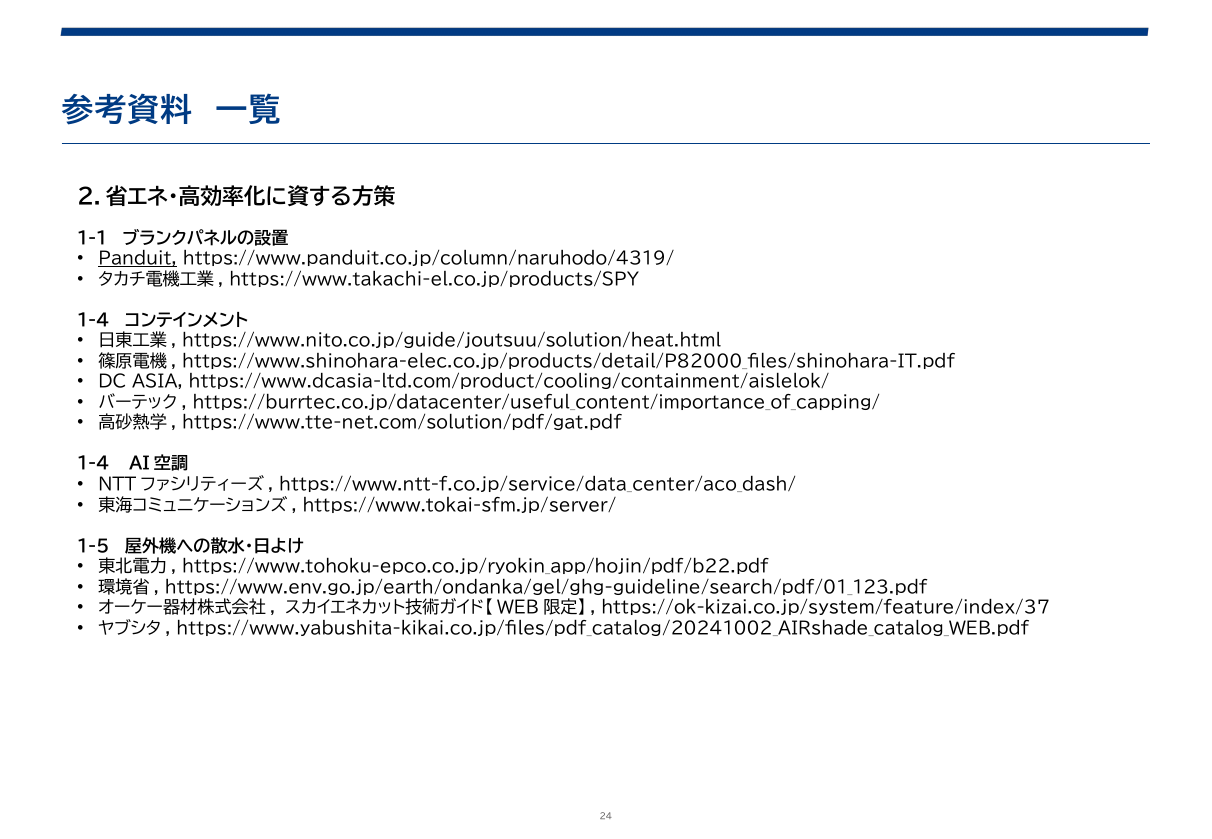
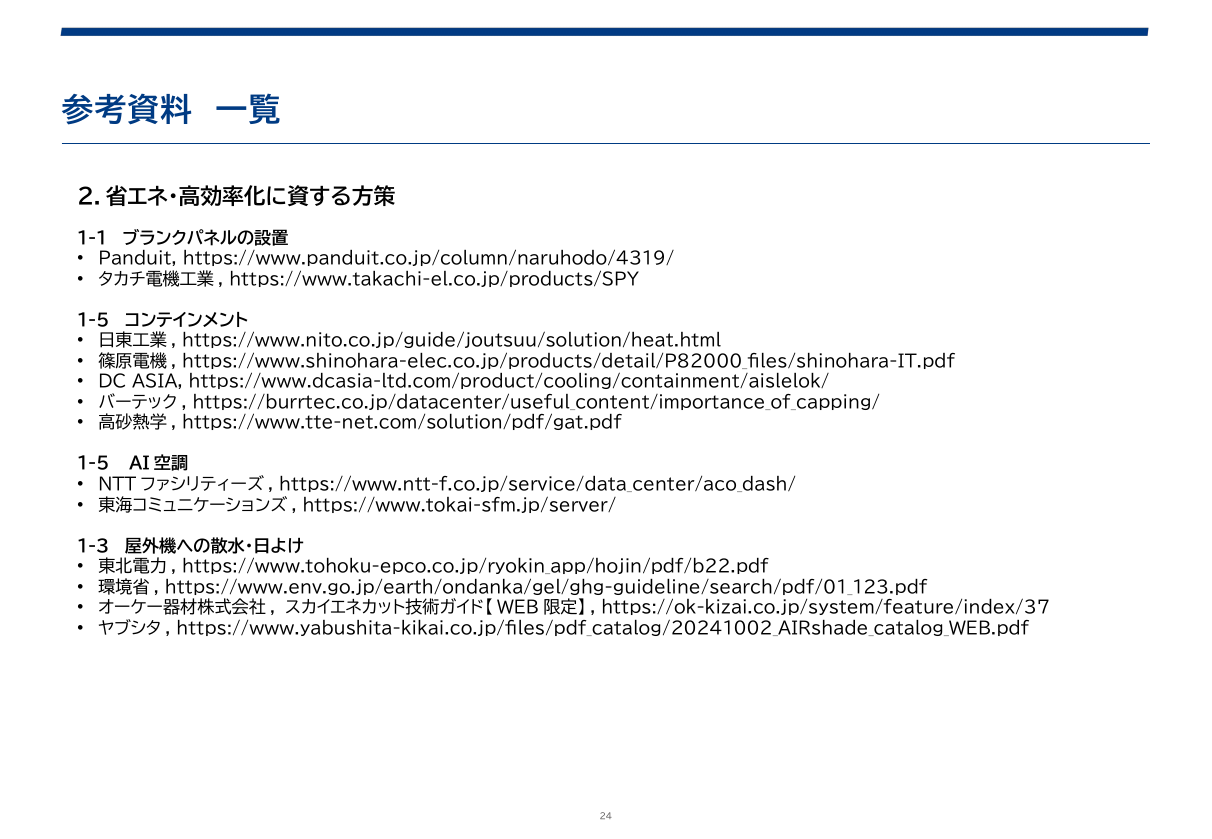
Panduit underline: present -> none
1-4 at (93, 321): 1-4 -> 1-5
1-4 at (93, 464): 1-4 -> 1-5
1-5: 1-5 -> 1-3
